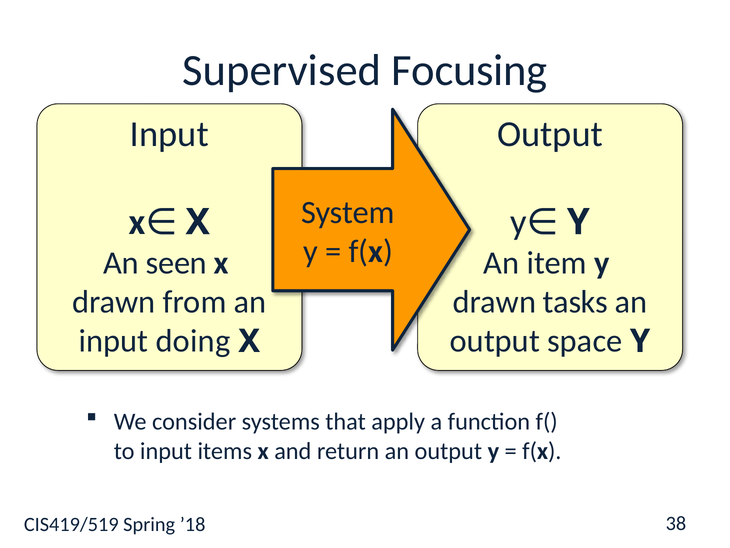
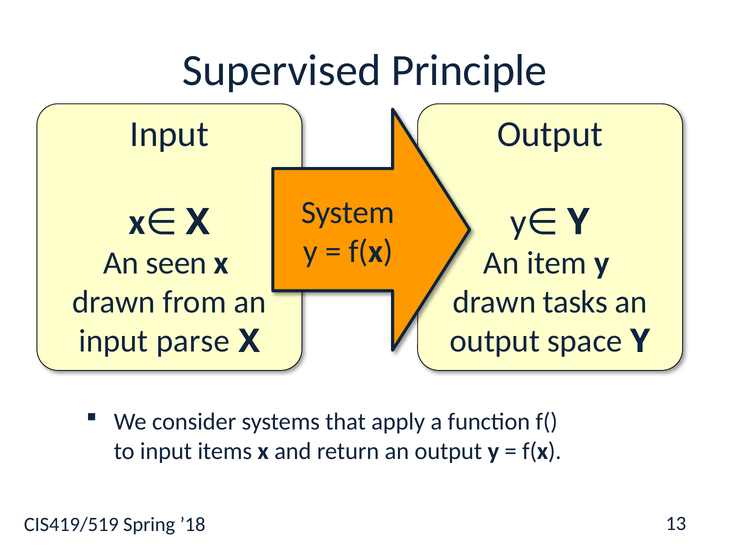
Focusing: Focusing -> Principle
doing: doing -> parse
38: 38 -> 13
